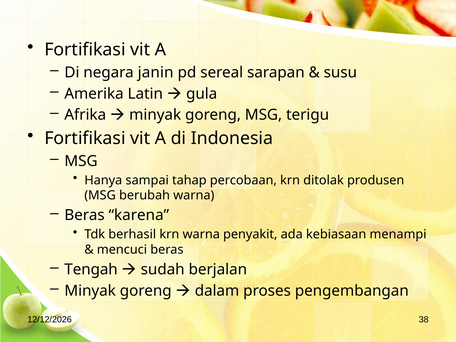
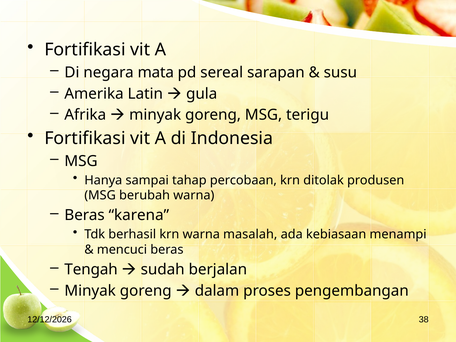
janin: janin -> mata
penyakit: penyakit -> masalah
